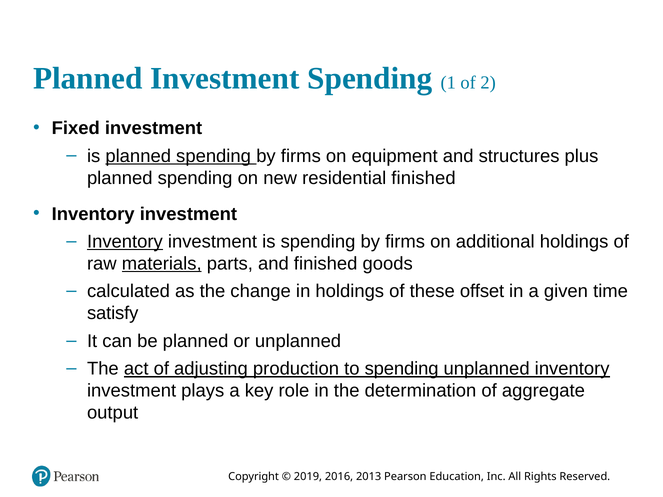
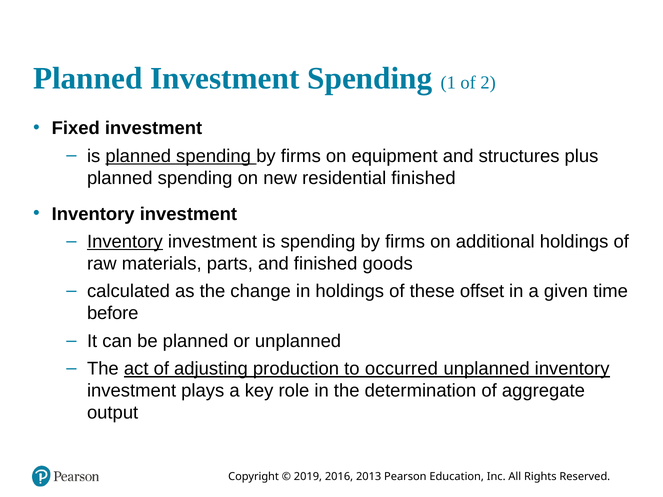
materials underline: present -> none
satisfy: satisfy -> before
to spending: spending -> occurred
